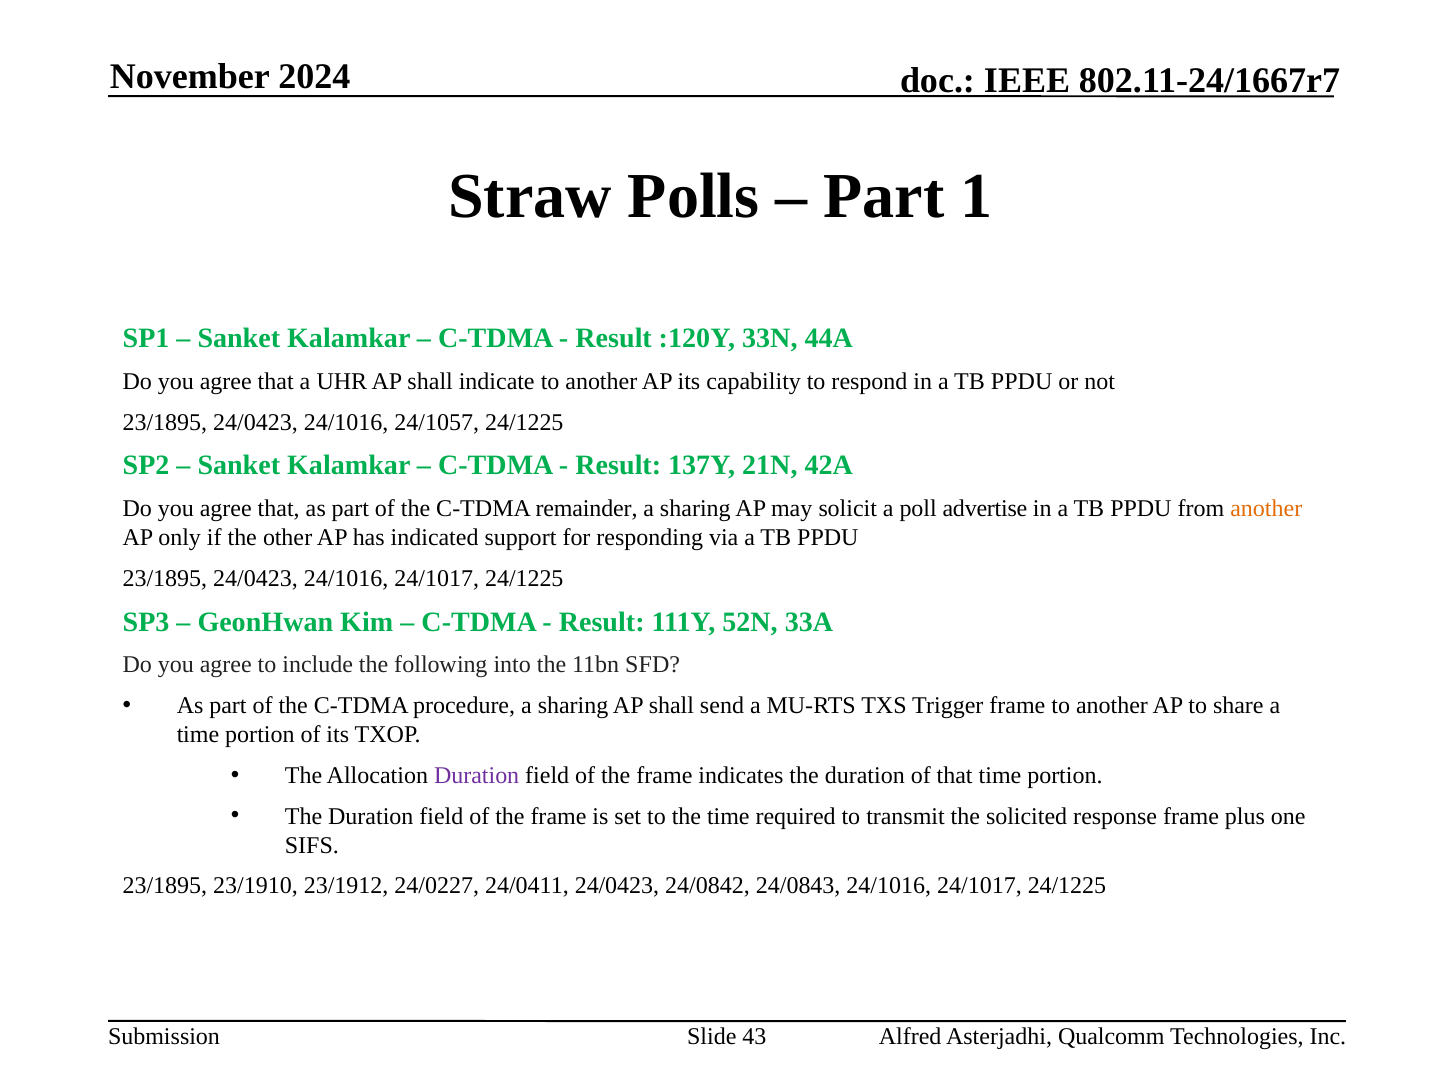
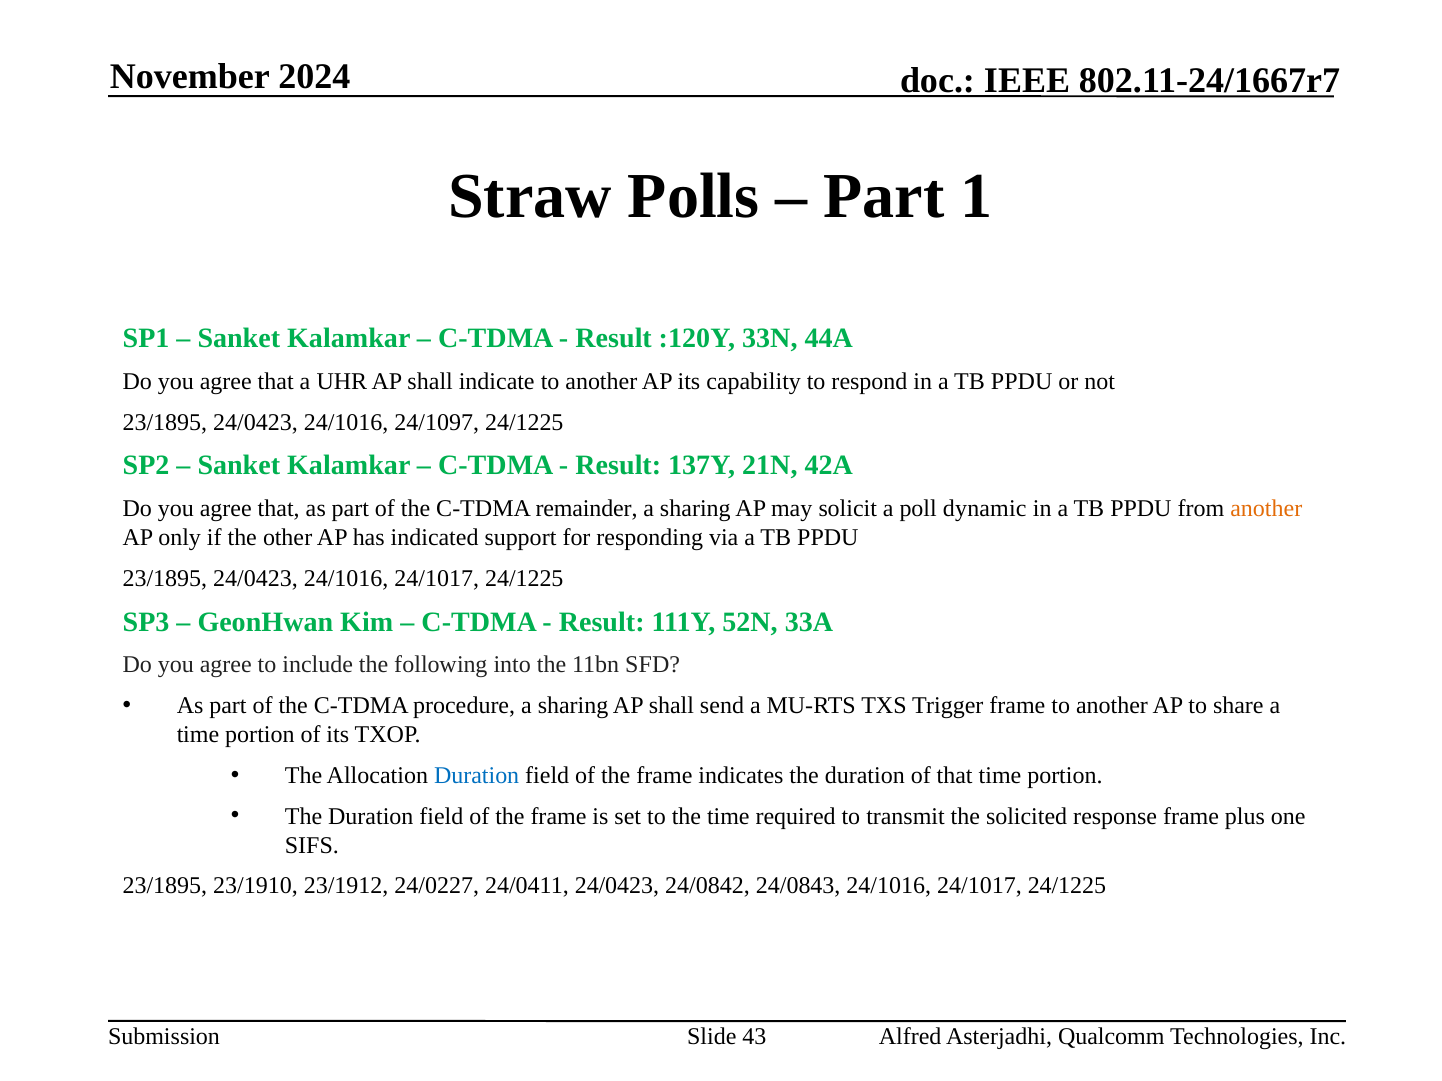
24/1057: 24/1057 -> 24/1097
advertise: advertise -> dynamic
Duration at (477, 776) colour: purple -> blue
